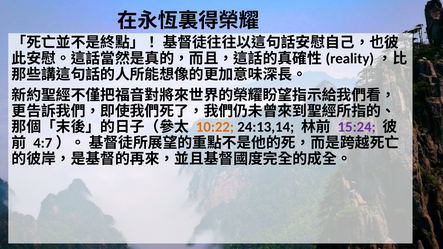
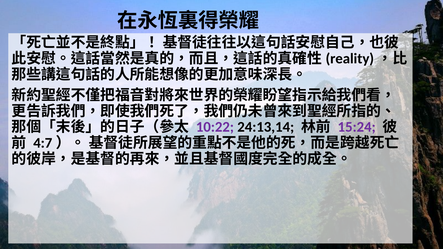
10:22 colour: orange -> purple
